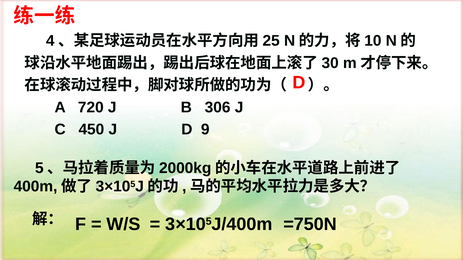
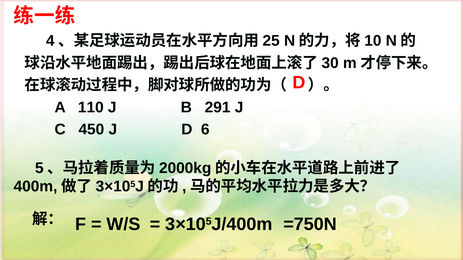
720: 720 -> 110
306: 306 -> 291
9: 9 -> 6
